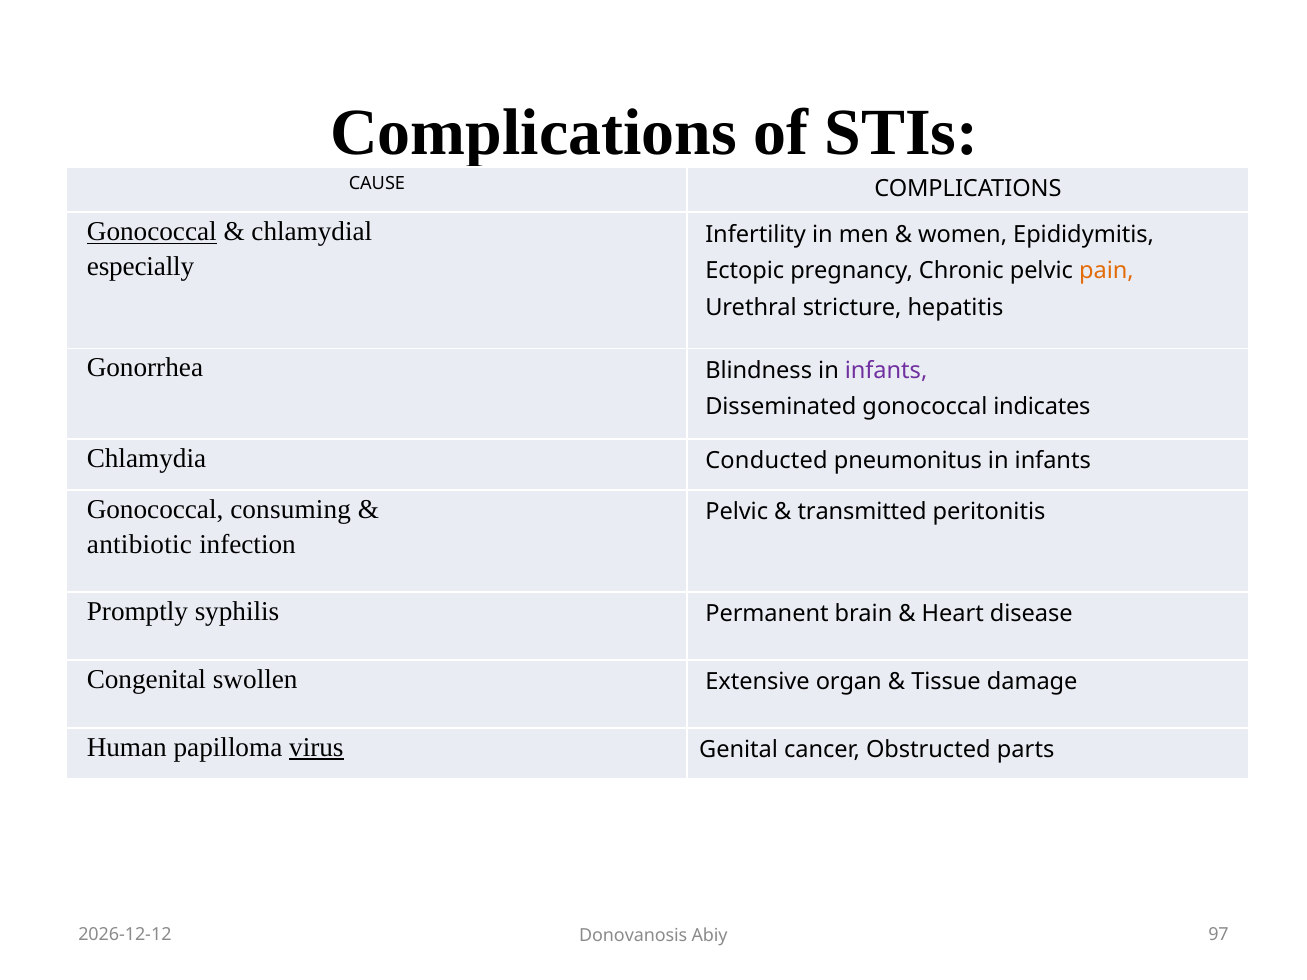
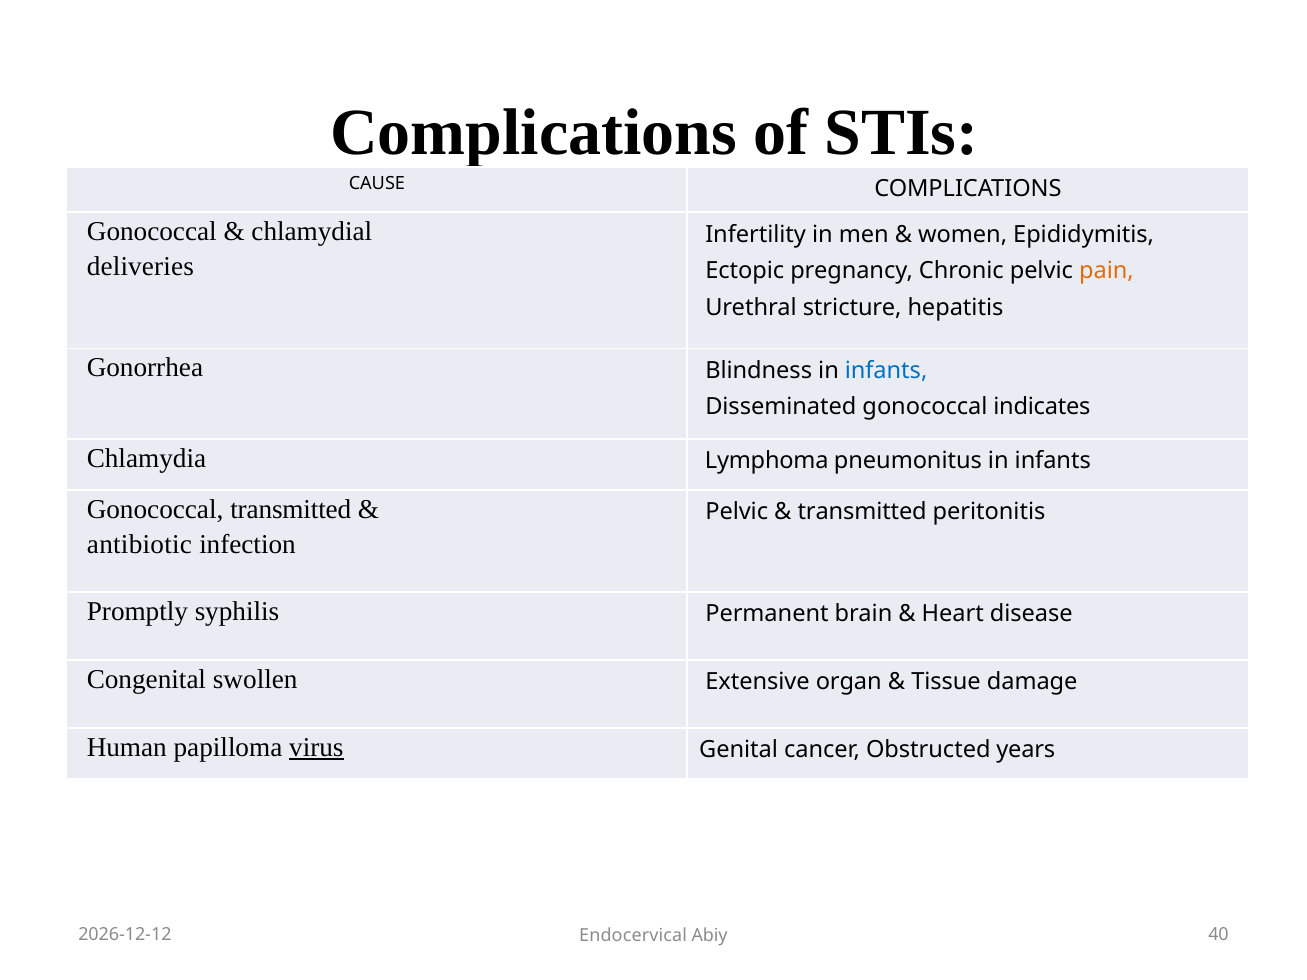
Gonococcal at (152, 232) underline: present -> none
especially: especially -> deliveries
infants at (886, 370) colour: purple -> blue
Conducted: Conducted -> Lymphoma
Gonococcal consuming: consuming -> transmitted
parts: parts -> years
Donovanosis: Donovanosis -> Endocervical
97: 97 -> 40
